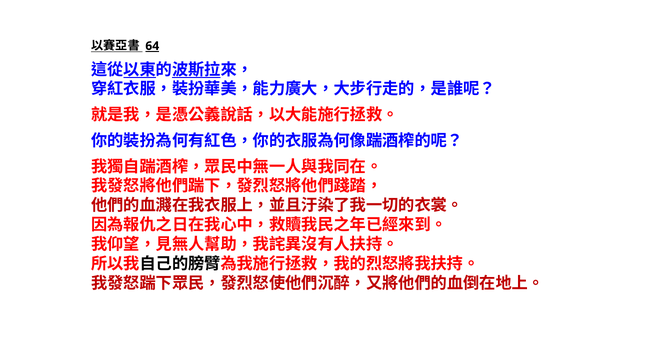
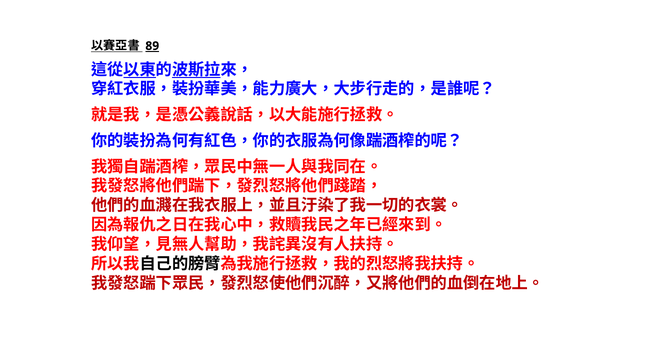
64: 64 -> 89
